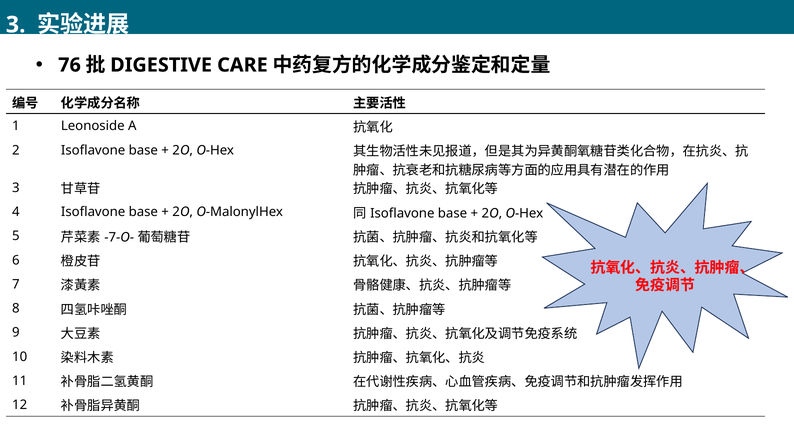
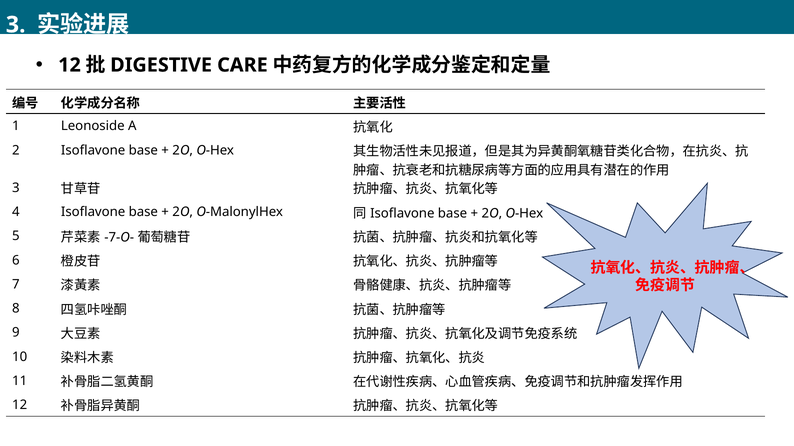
76 at (70, 65): 76 -> 12
